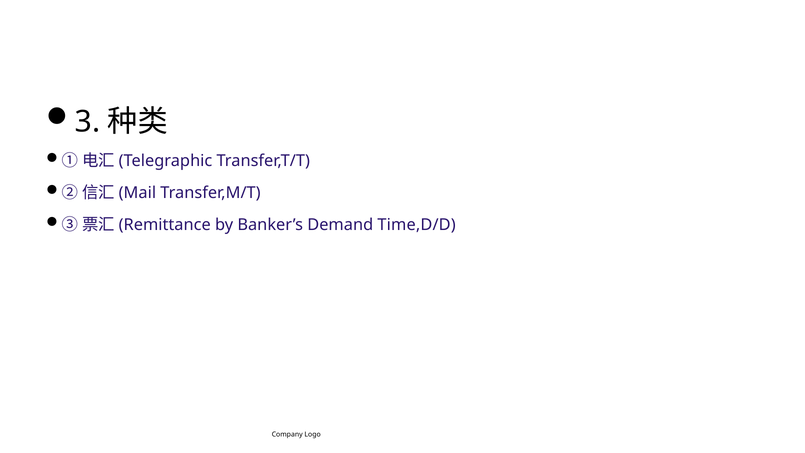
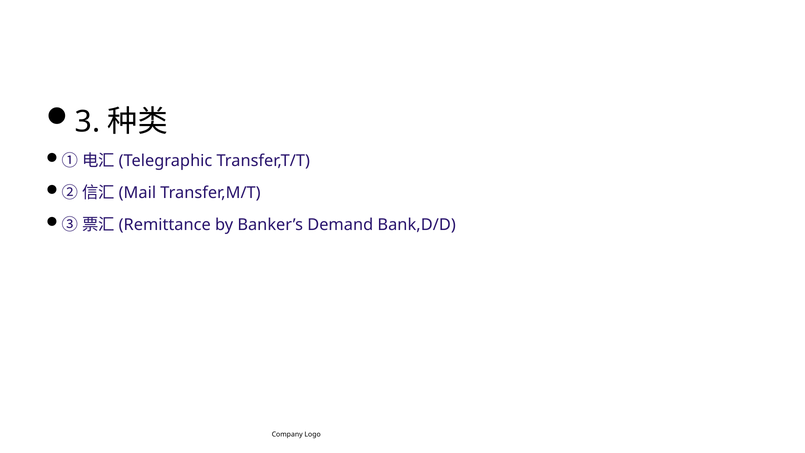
Time,D/D: Time,D/D -> Bank,D/D
